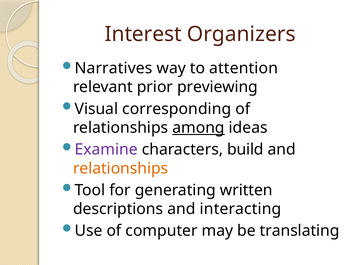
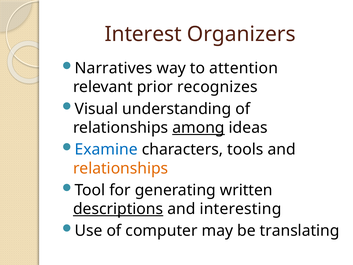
previewing: previewing -> recognizes
corresponding: corresponding -> understanding
Examine colour: purple -> blue
build: build -> tools
descriptions underline: none -> present
interacting: interacting -> interesting
